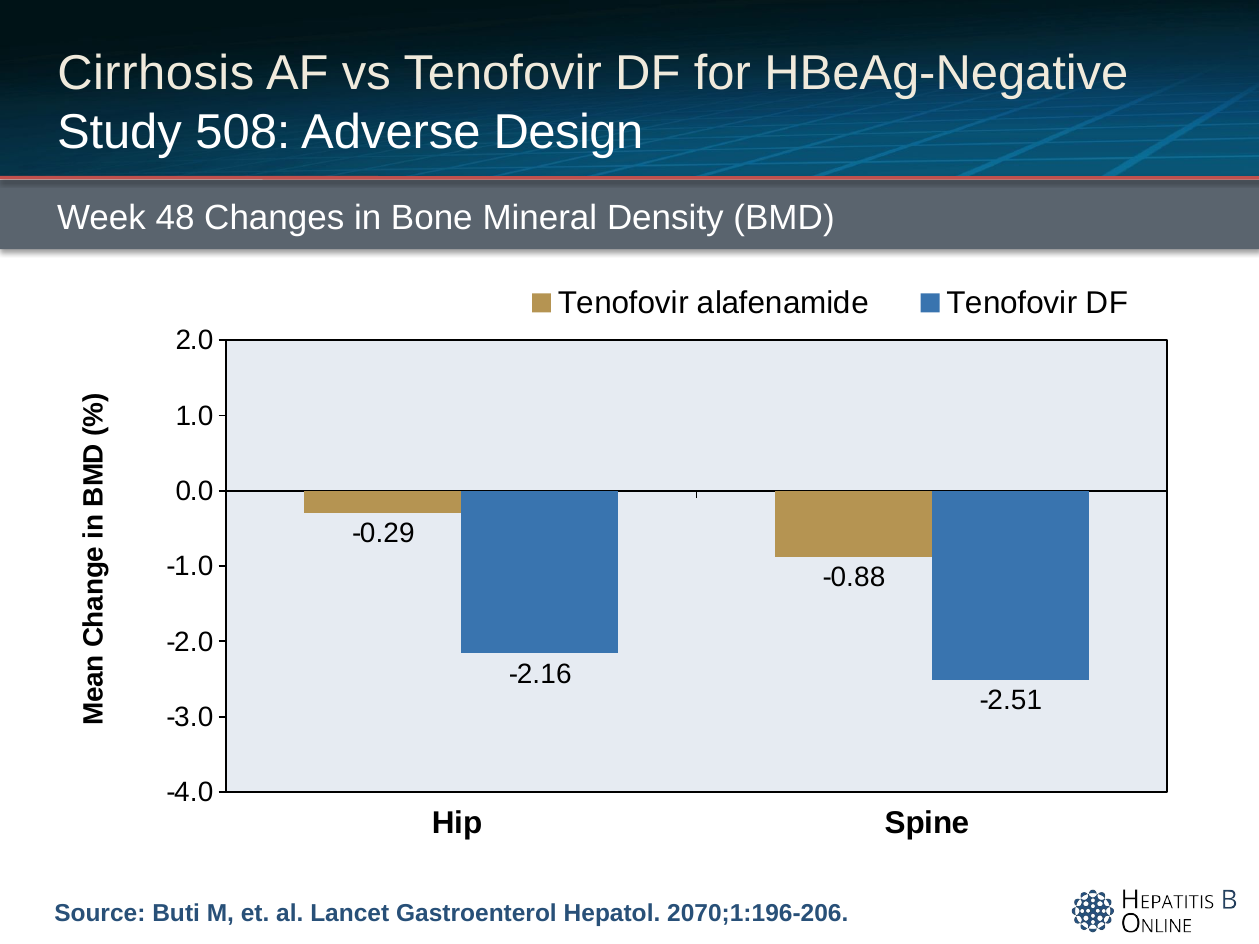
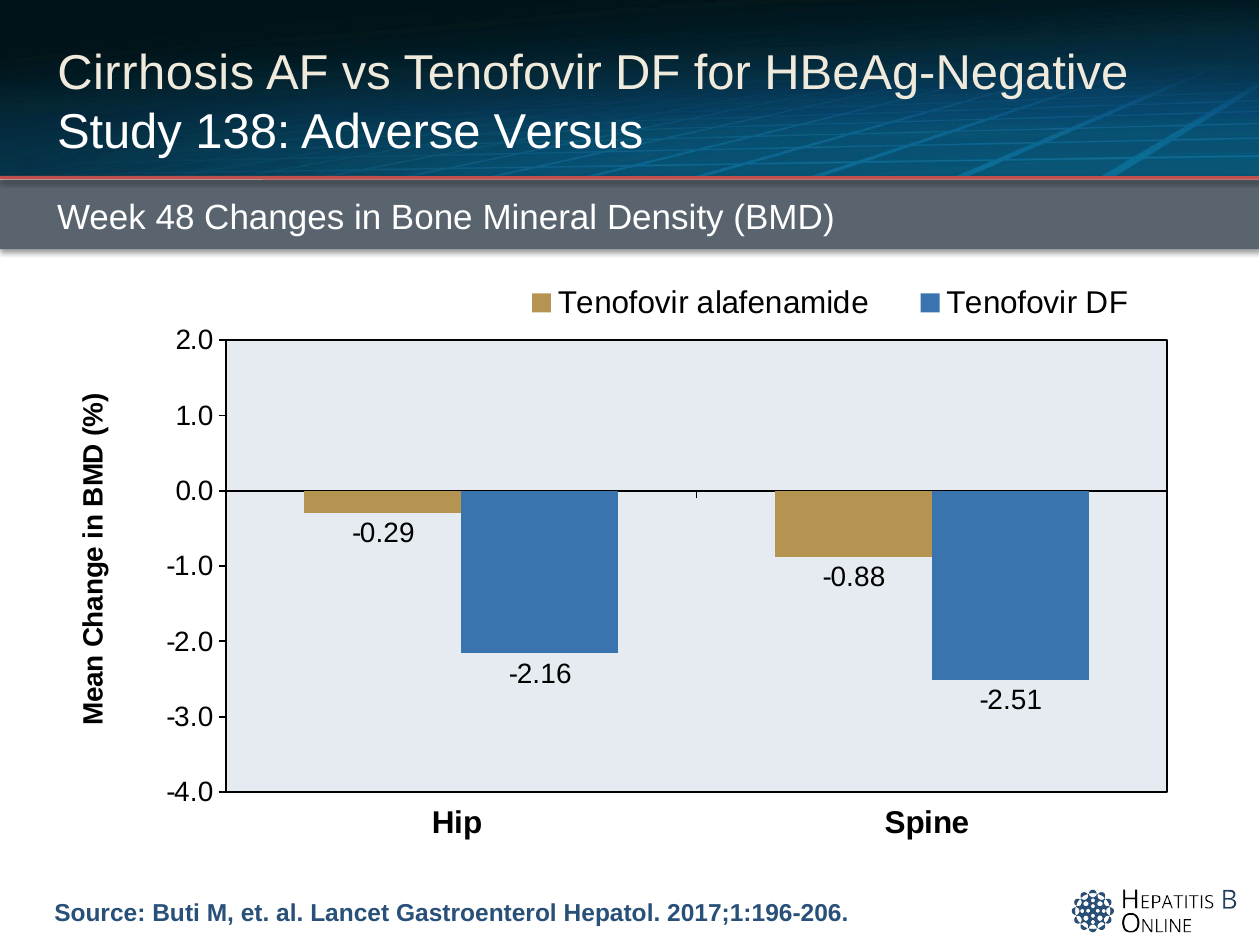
508: 508 -> 138
Design: Design -> Versus
2070;1:196-206: 2070;1:196-206 -> 2017;1:196-206
